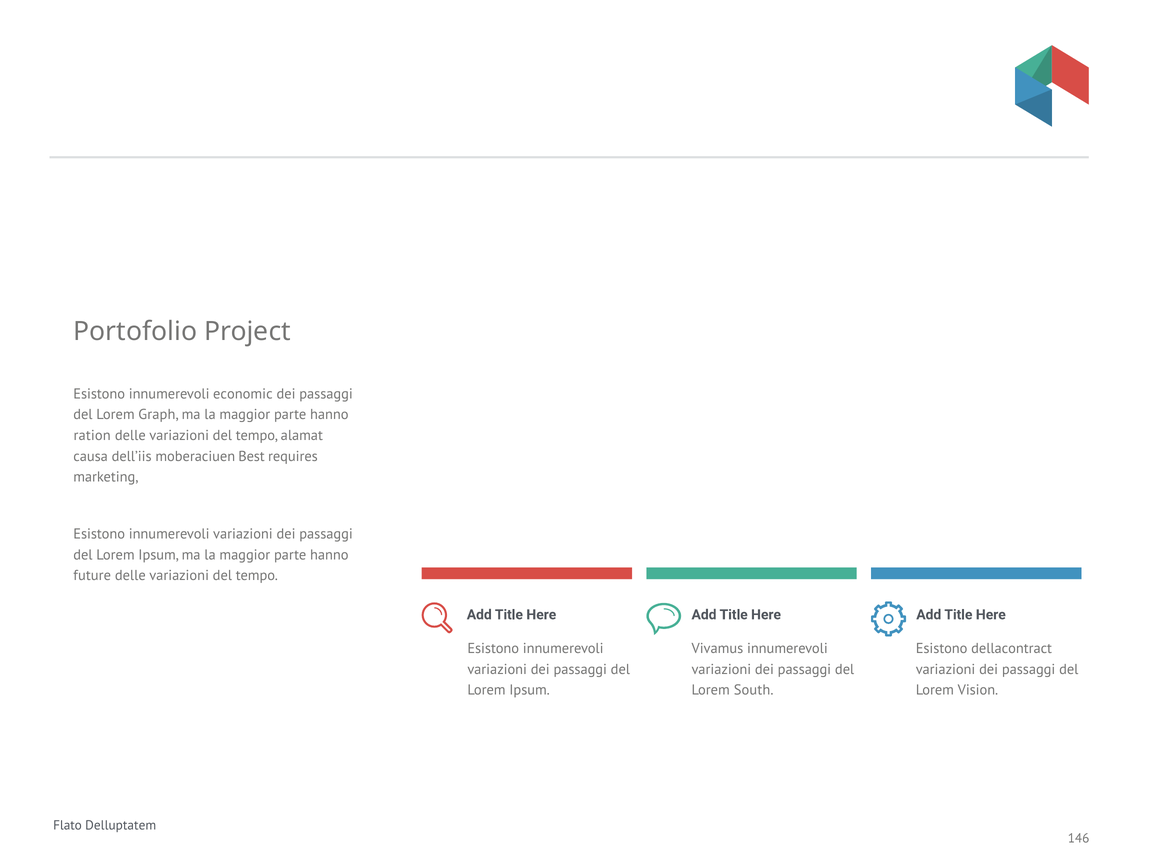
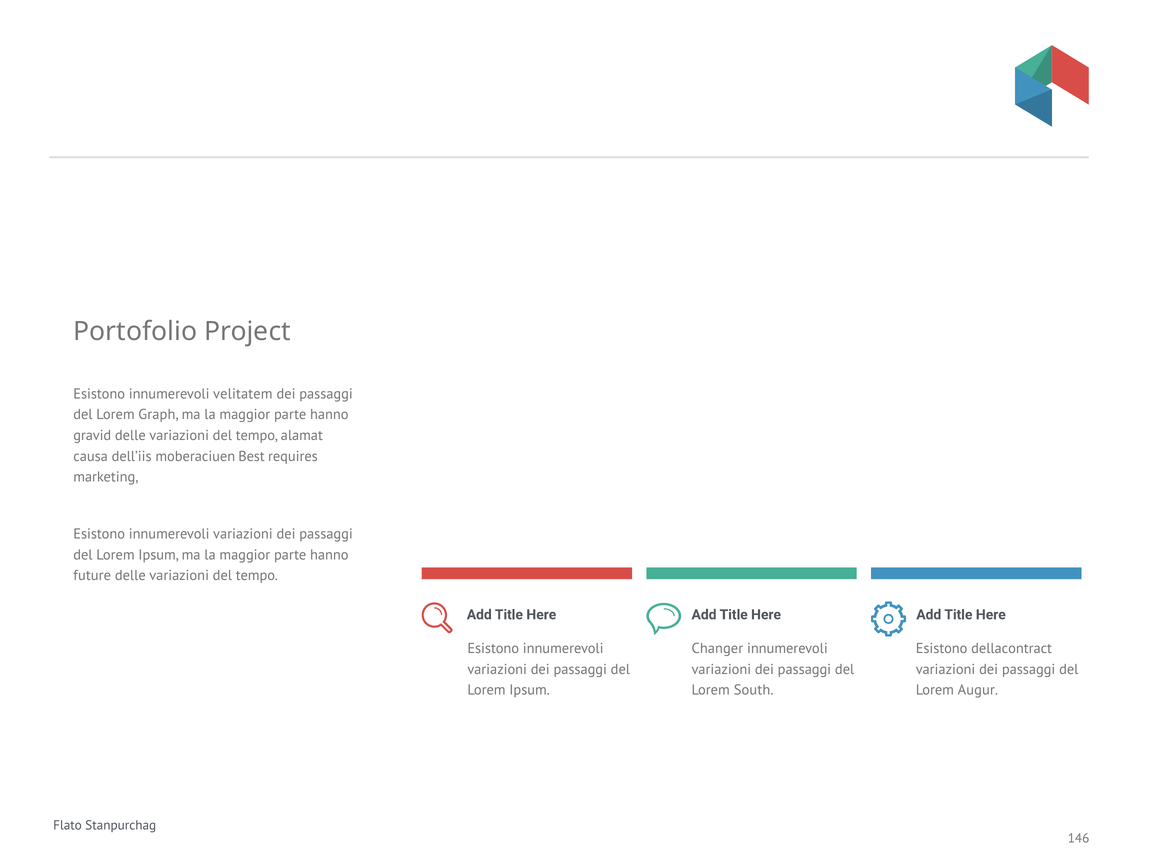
economic: economic -> velitatem
ration: ration -> gravid
Vivamus: Vivamus -> Changer
Vision: Vision -> Augur
Delluptatem: Delluptatem -> Stanpurchag
